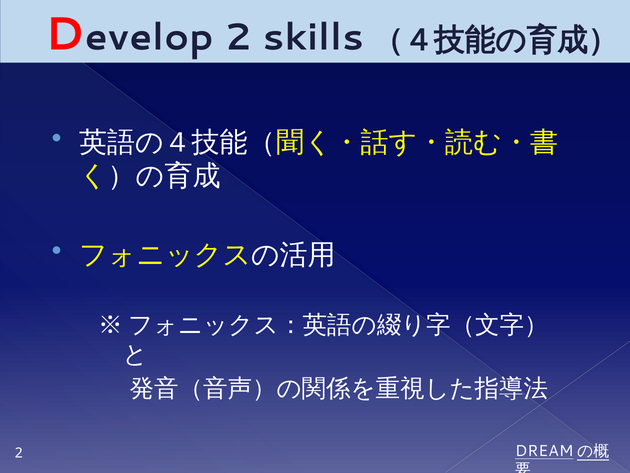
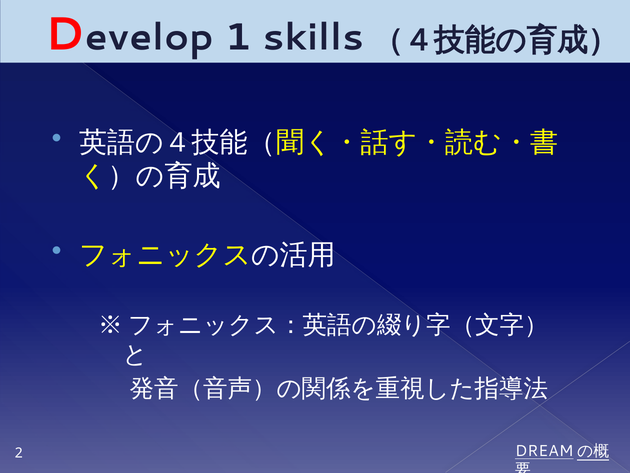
2 at (238, 37): 2 -> 1
